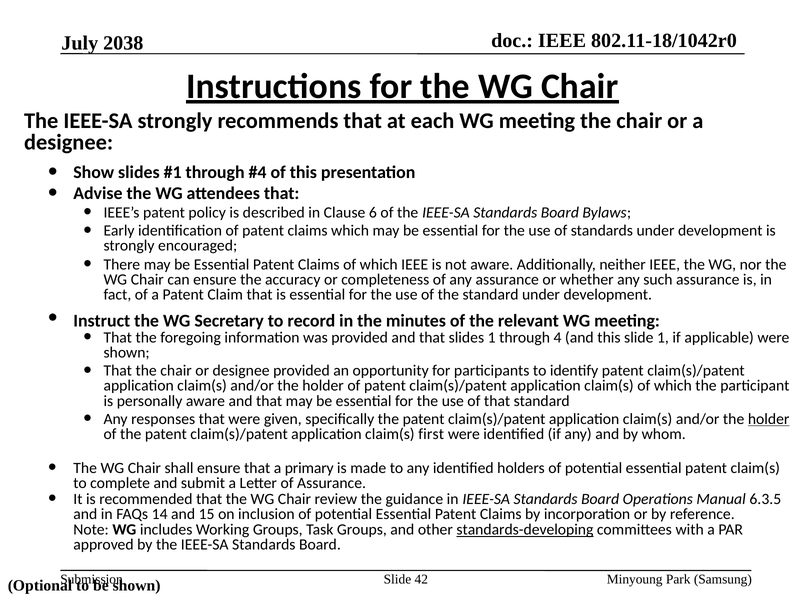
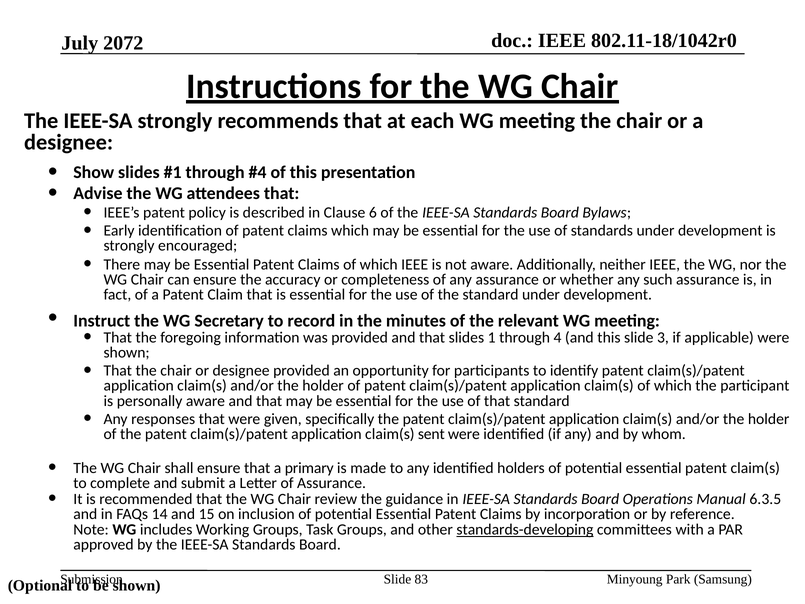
2038: 2038 -> 2072
slide 1: 1 -> 3
holder at (769, 419) underline: present -> none
first: first -> sent
42: 42 -> 83
